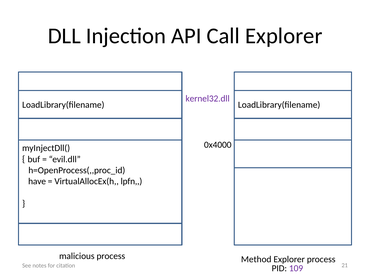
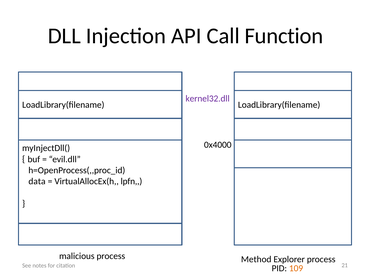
Call Explorer: Explorer -> Function
have: have -> data
109 colour: purple -> orange
